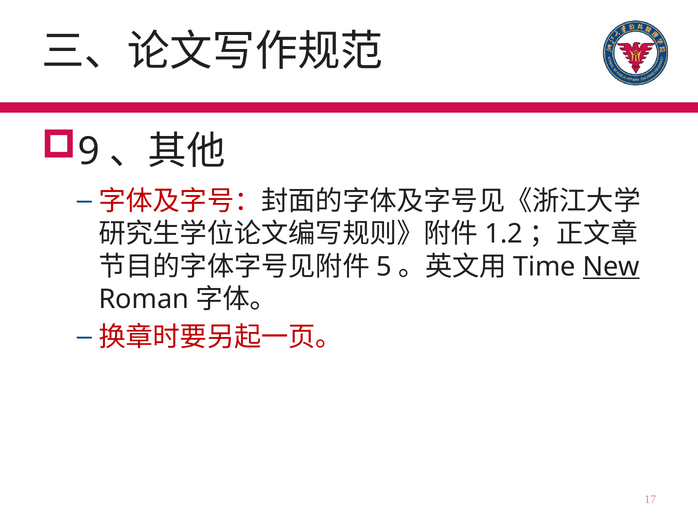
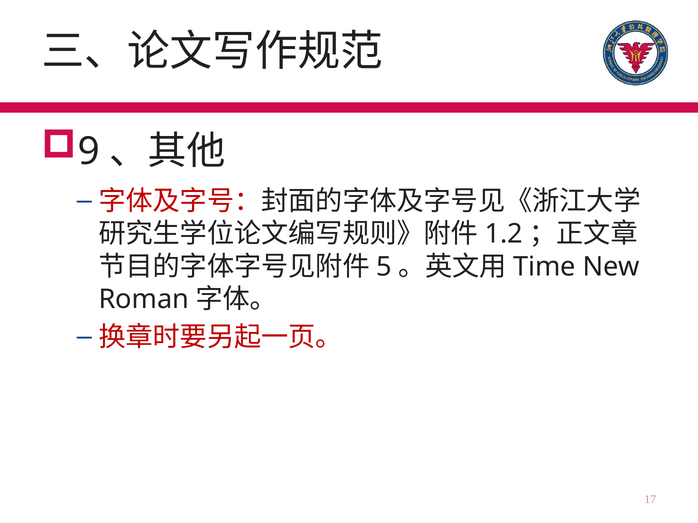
New underline: present -> none
